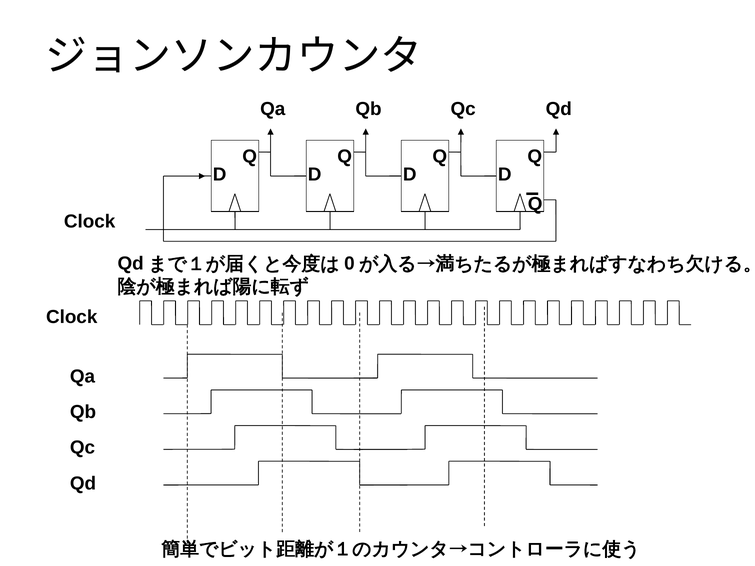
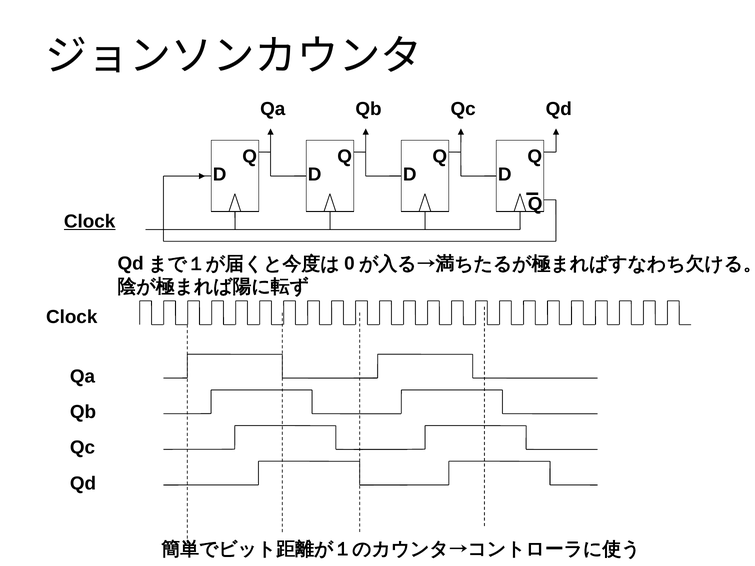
Clock at (90, 222) underline: none -> present
